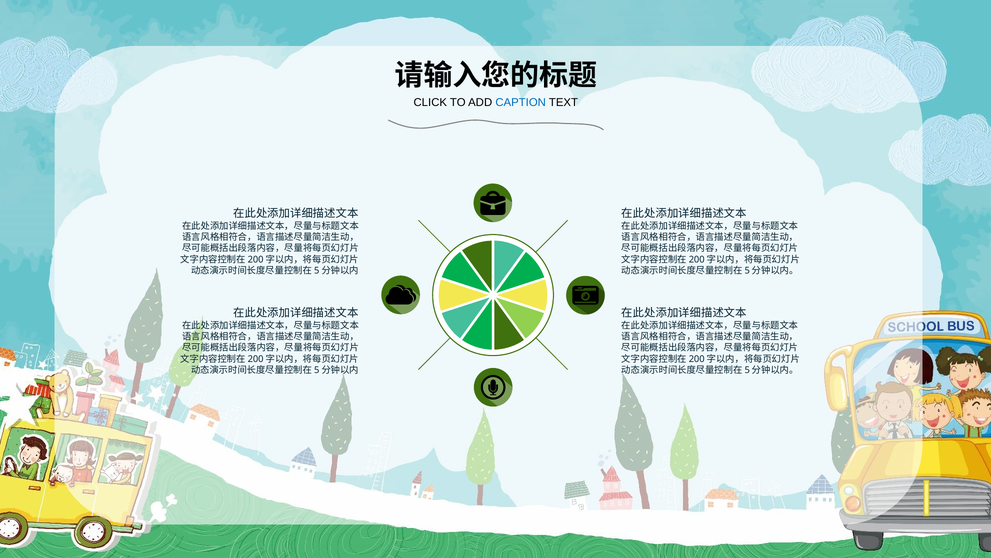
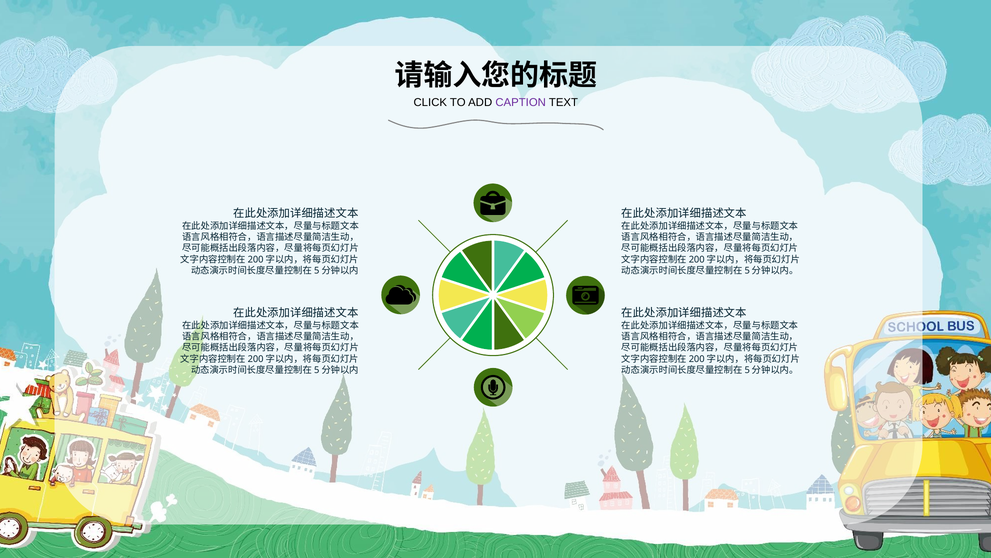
CAPTION colour: blue -> purple
